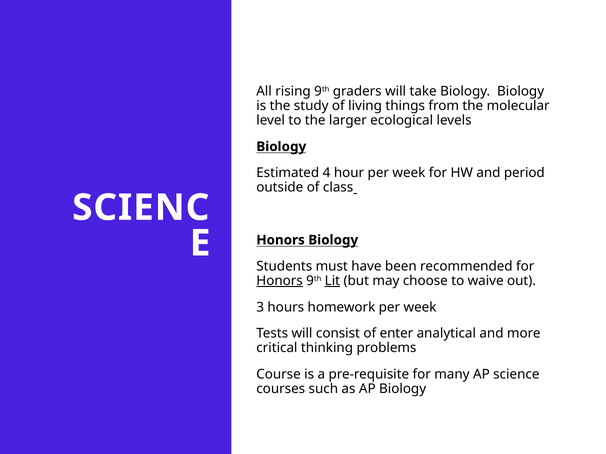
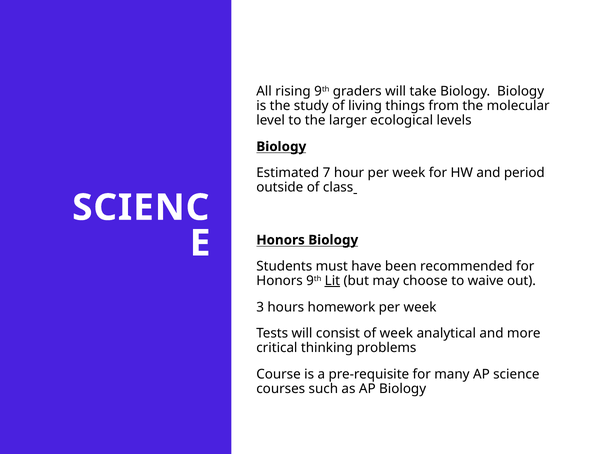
4: 4 -> 7
Honors at (280, 281) underline: present -> none
of enter: enter -> week
